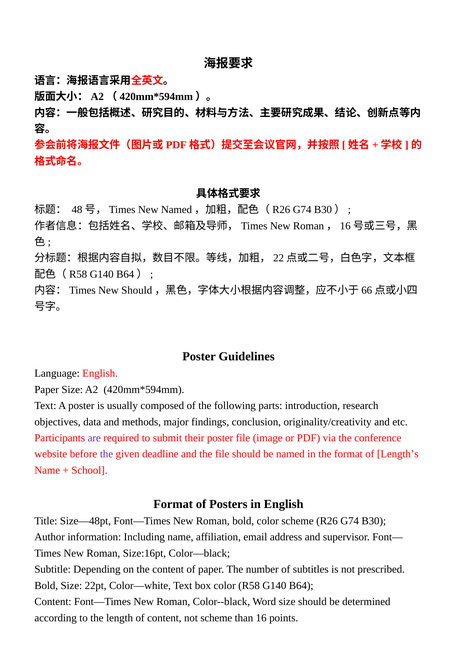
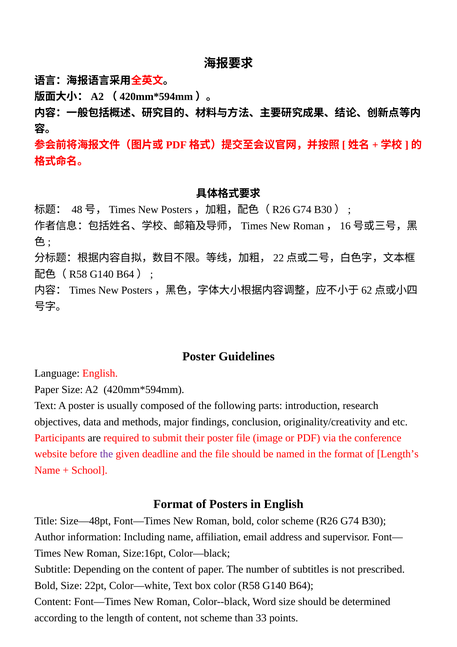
Named at (177, 209): Named -> Posters
Should at (137, 290): Should -> Posters
66: 66 -> 62
are colour: purple -> black
than 16: 16 -> 33
